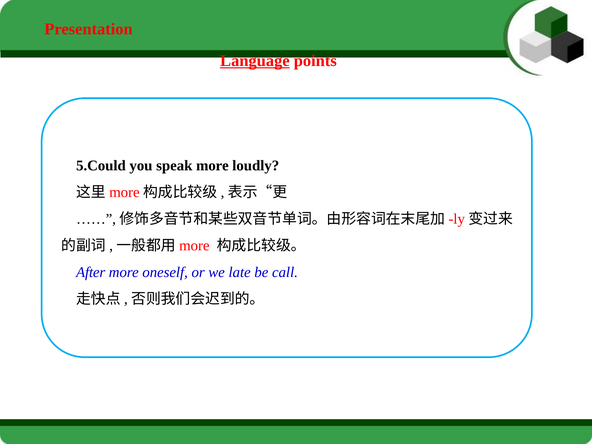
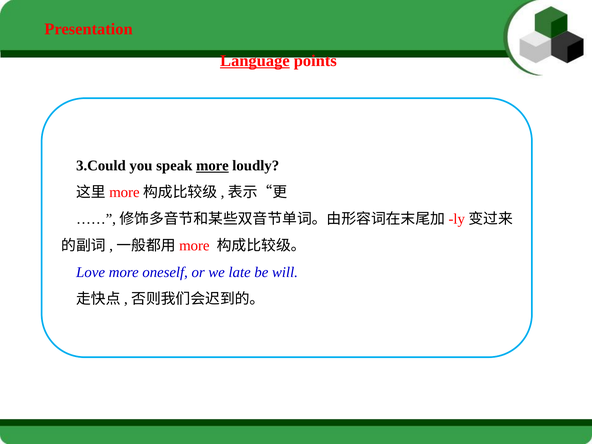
5.Could: 5.Could -> 3.Could
more at (212, 166) underline: none -> present
After: After -> Love
call: call -> will
